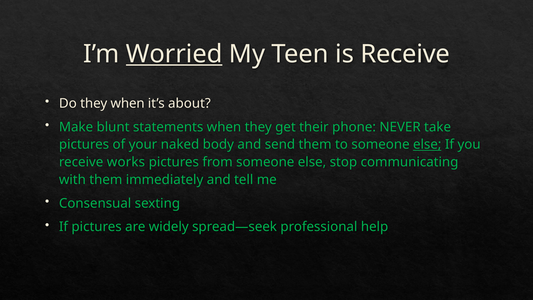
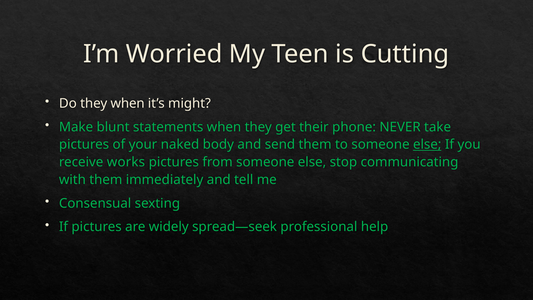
Worried underline: present -> none
is Receive: Receive -> Cutting
about: about -> might
